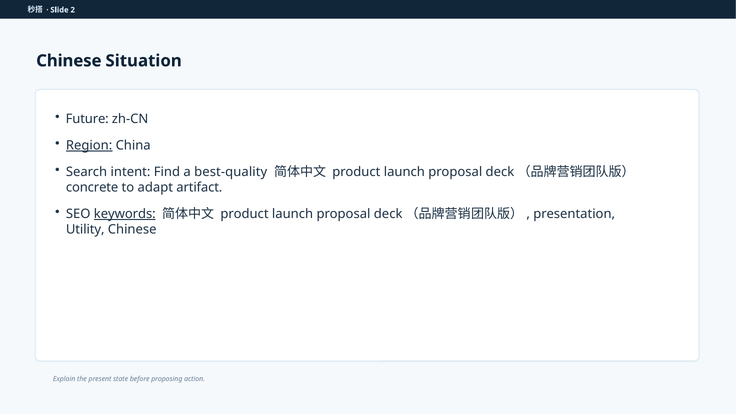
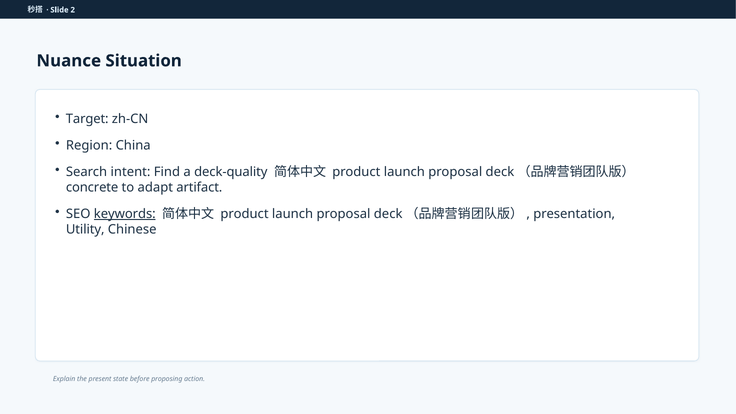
Chinese at (69, 61): Chinese -> Nuance
Future: Future -> Target
Region underline: present -> none
best-quality: best-quality -> deck-quality
